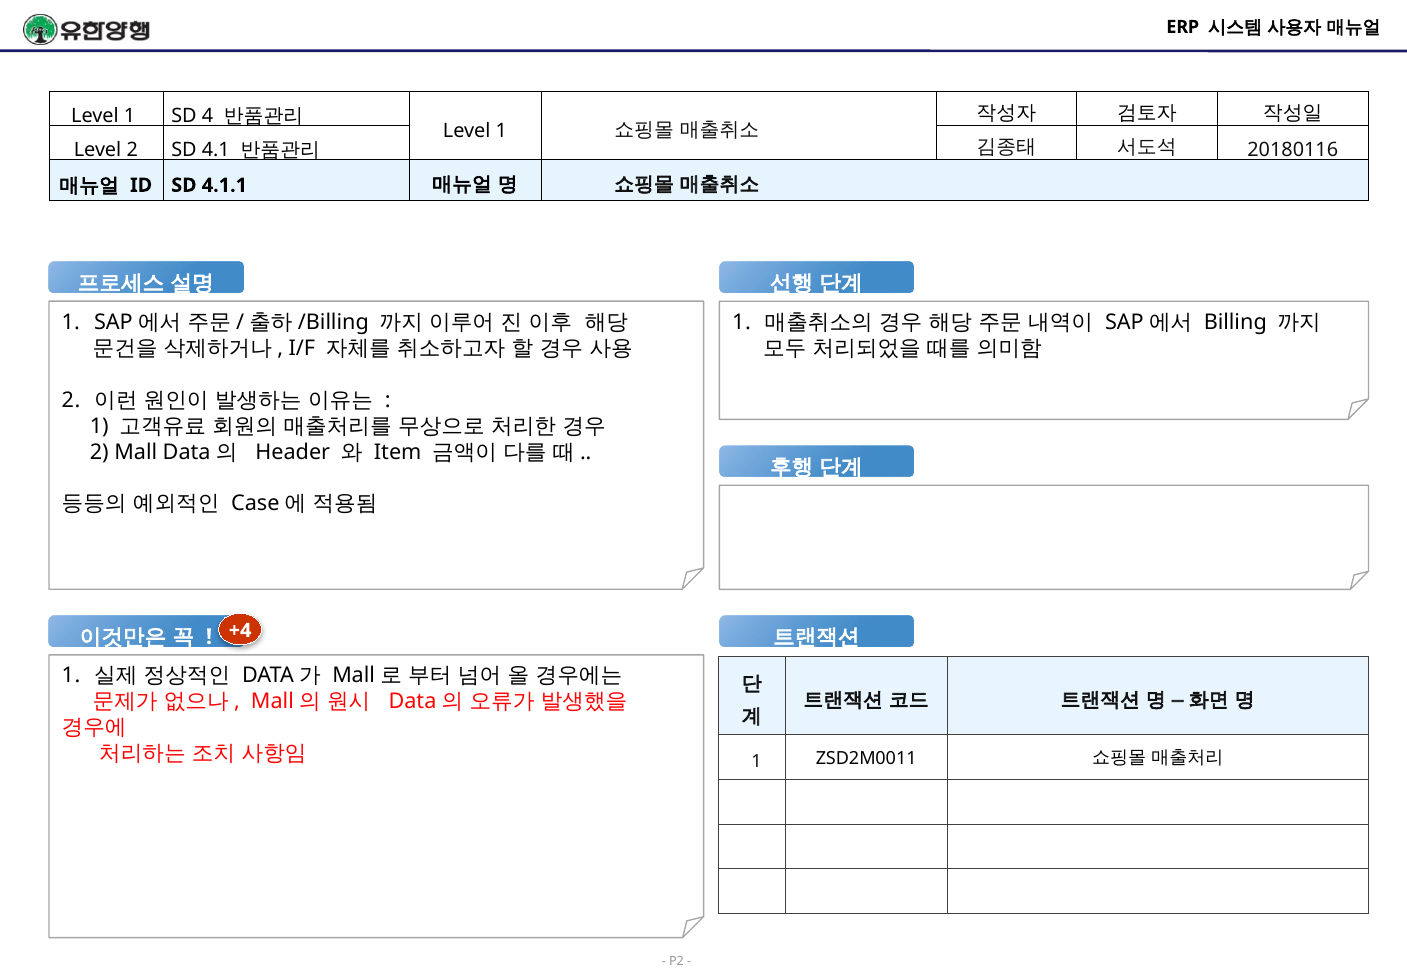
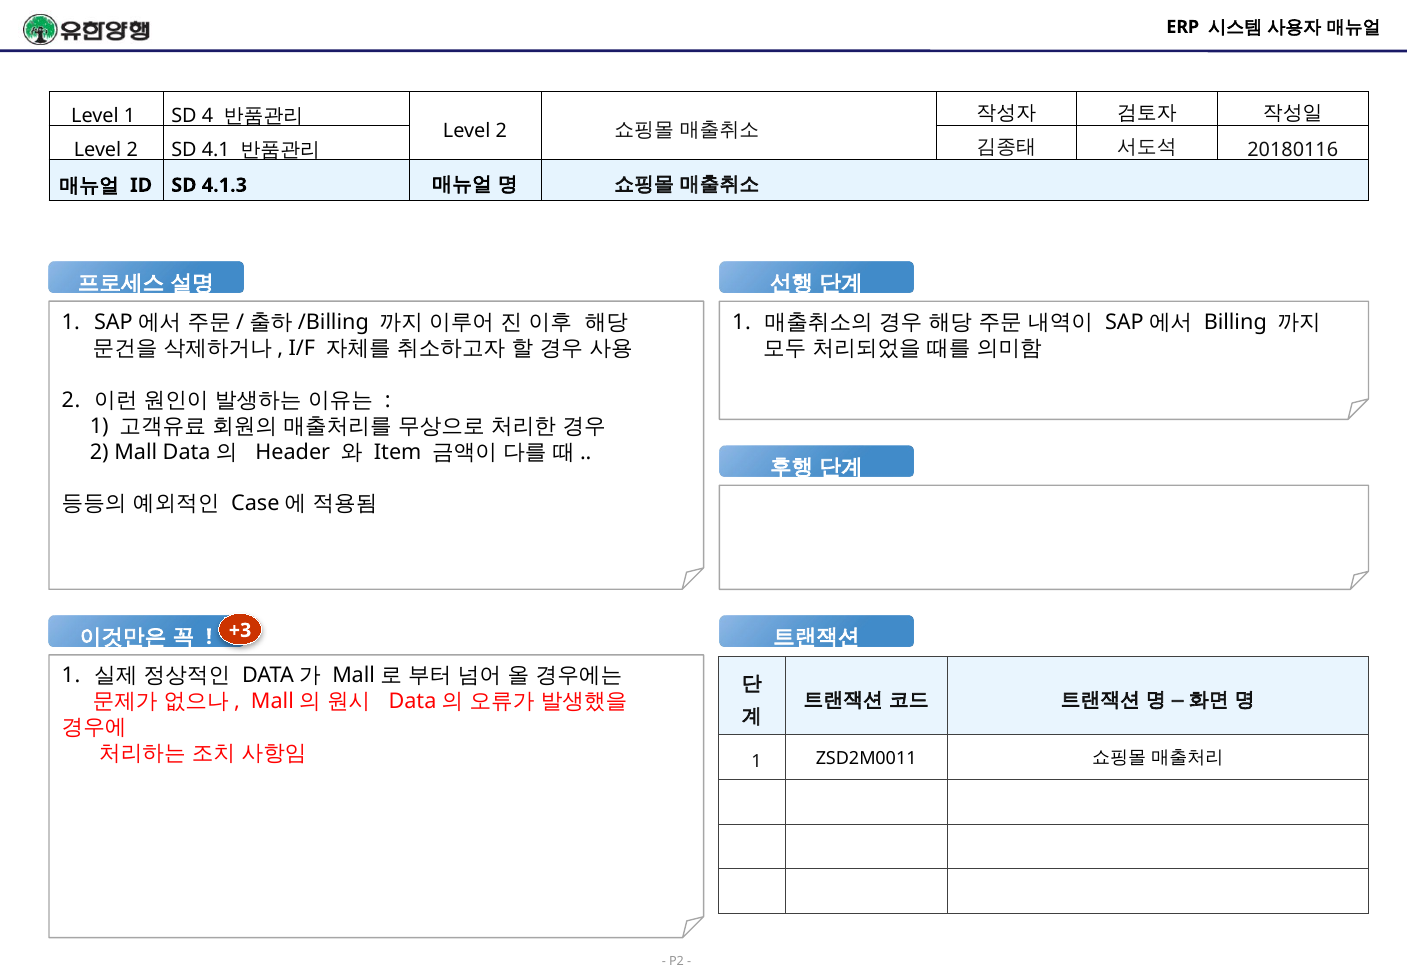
1 at (501, 131): 1 -> 2
4.1.1: 4.1.1 -> 4.1.3
+4: +4 -> +3
